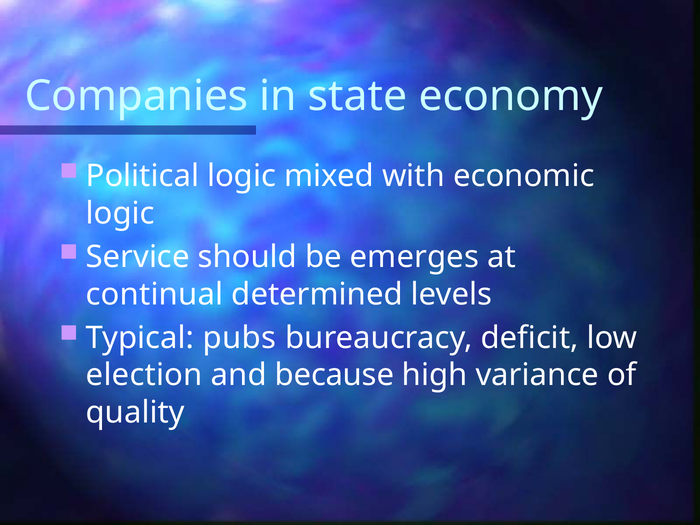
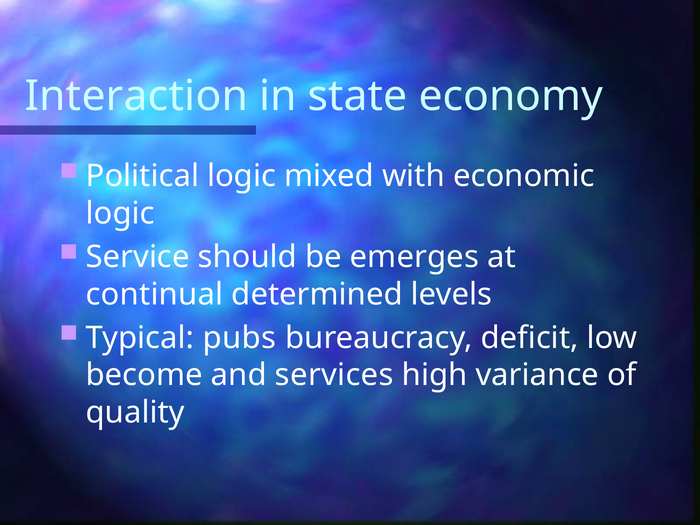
Companies: Companies -> Interaction
election: election -> become
because: because -> services
